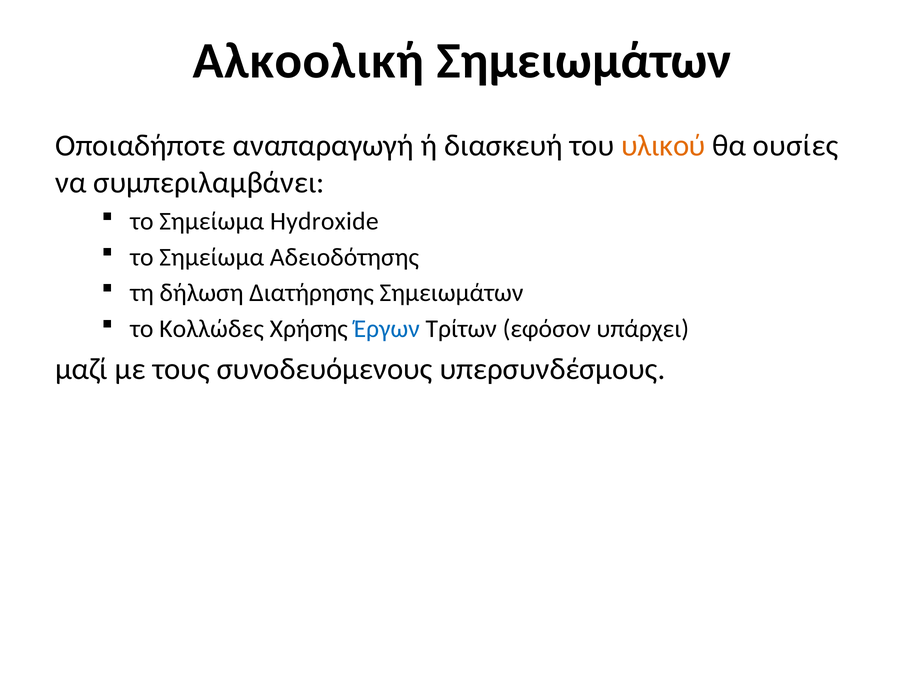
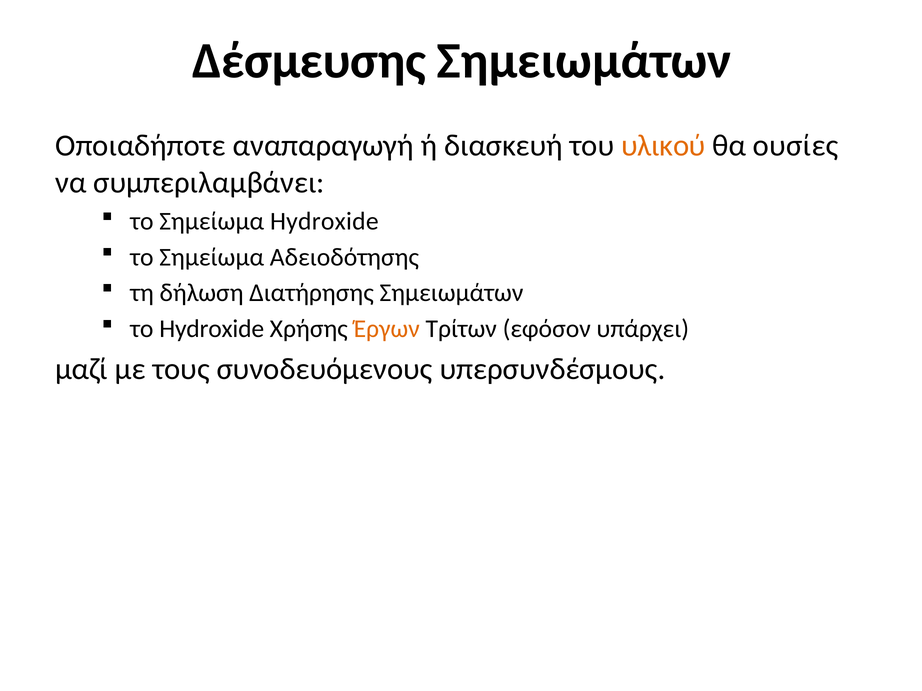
Αλκοολική: Αλκοολική -> Δέσμευσης
το Κολλώδες: Κολλώδες -> Hydroxide
Έργων colour: blue -> orange
